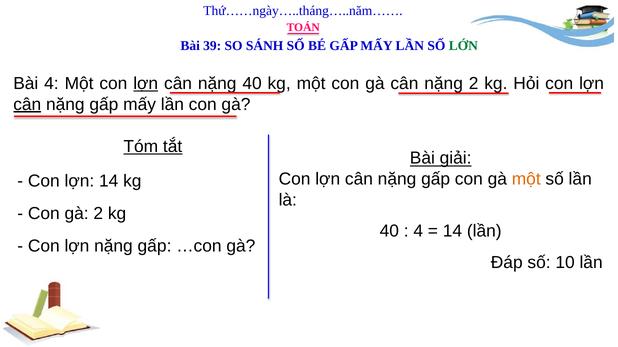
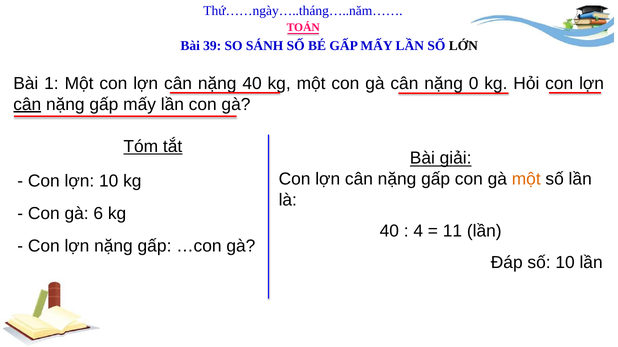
LỚN colour: green -> black
Bài 4: 4 -> 1
lợn at (146, 84) underline: present -> none
nặng 2: 2 -> 0
lợn 14: 14 -> 10
gà 2: 2 -> 6
14 at (452, 231): 14 -> 11
